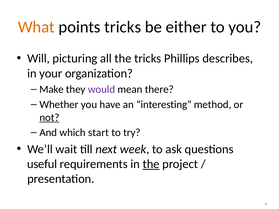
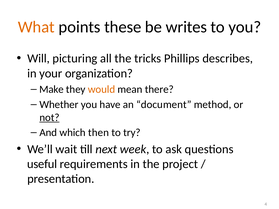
points tricks: tricks -> these
either: either -> writes
would colour: purple -> orange
interesting: interesting -> document
start: start -> then
the at (151, 164) underline: present -> none
